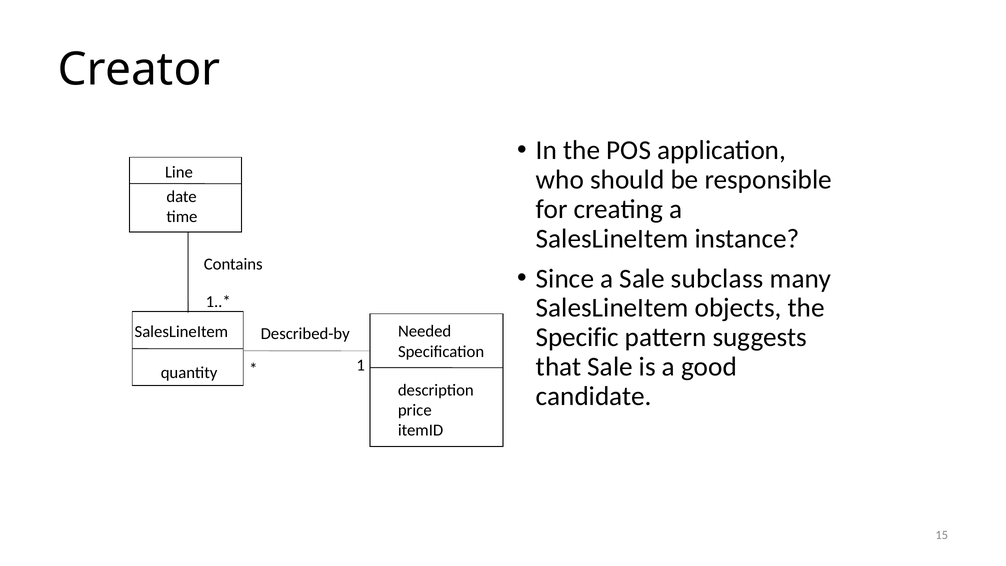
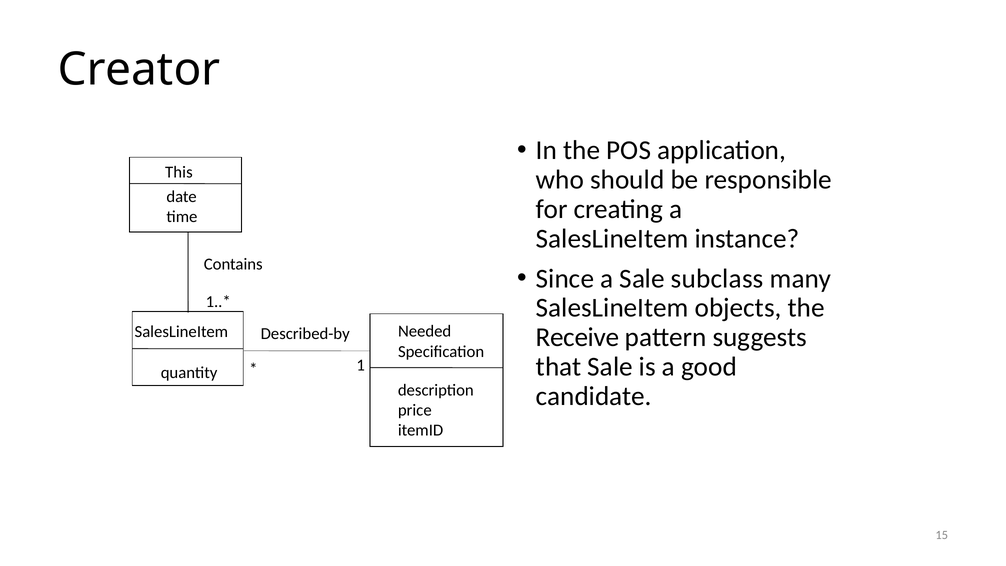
Line: Line -> This
Specific: Specific -> Receive
